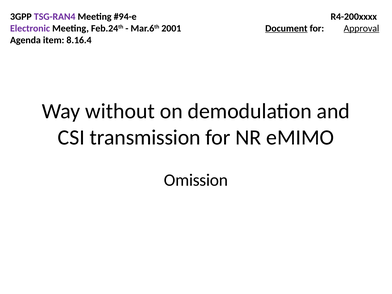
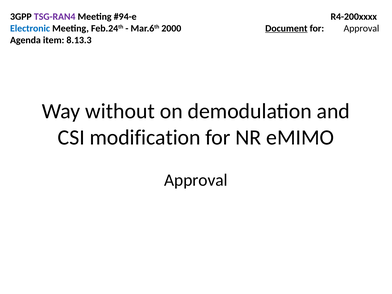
Electronic colour: purple -> blue
2001: 2001 -> 2000
Approval at (361, 28) underline: present -> none
8.16.4: 8.16.4 -> 8.13.3
transmission: transmission -> modification
Omission at (196, 180): Omission -> Approval
